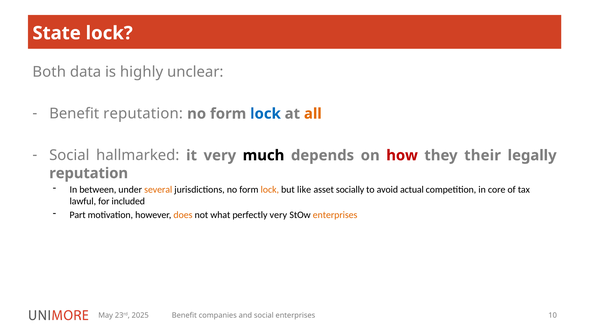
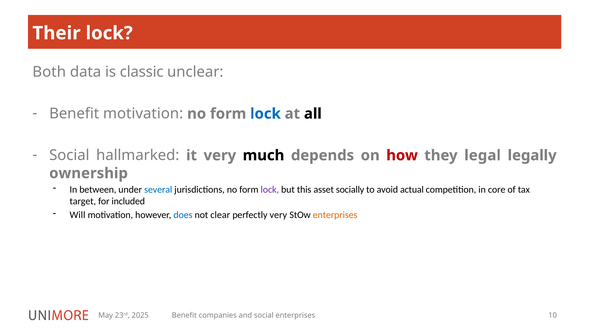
State: State -> Their
highly: highly -> classic
Benefit reputation: reputation -> motivation
all colour: orange -> black
their: their -> legal
reputation at (89, 173): reputation -> ownership
several colour: orange -> blue
lock at (270, 190) colour: orange -> purple
like: like -> this
lawful: lawful -> target
Part: Part -> Will
does colour: orange -> blue
what: what -> clear
